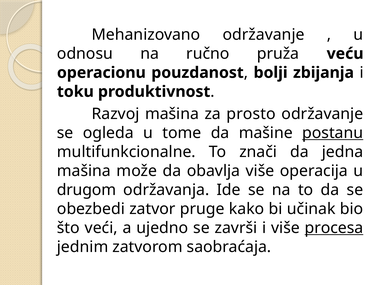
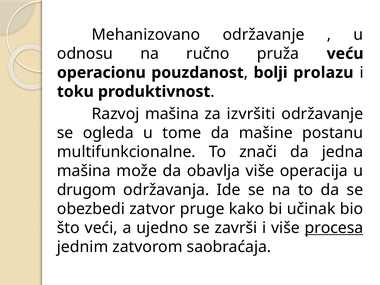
zbijanja: zbijanja -> prolazu
prosto: prosto -> izvršiti
postanu underline: present -> none
